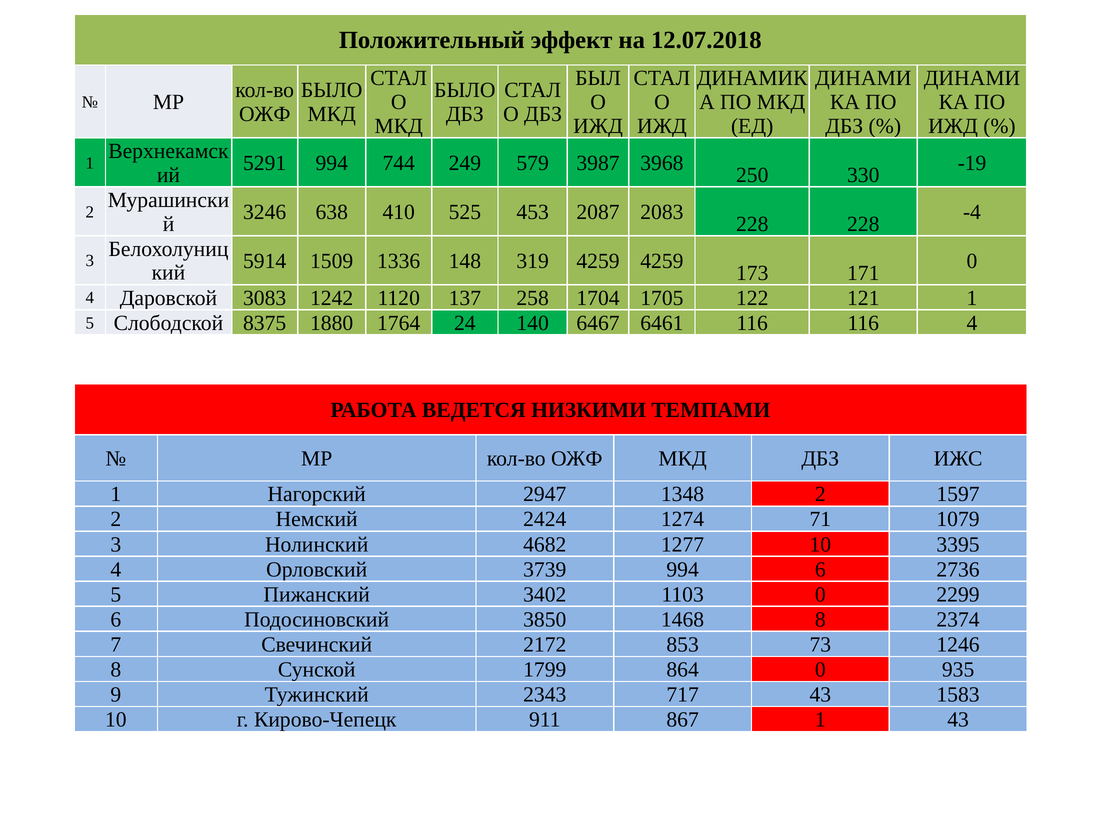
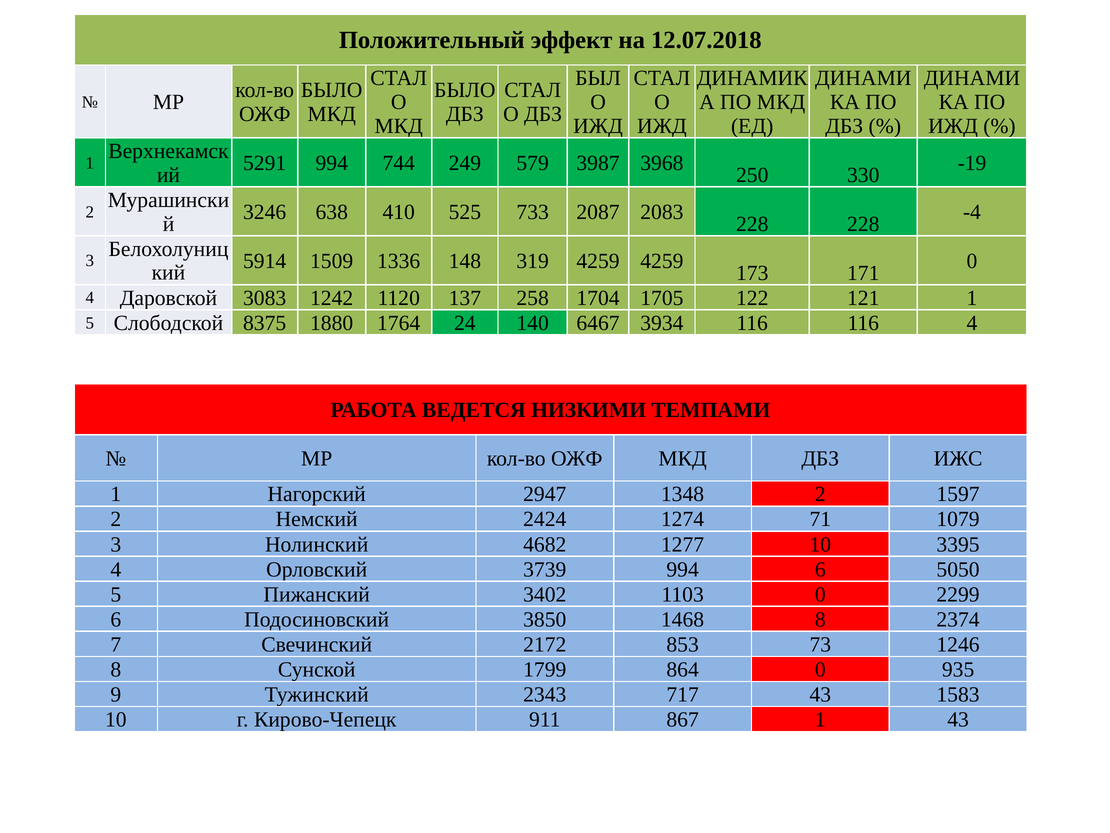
453: 453 -> 733
6461: 6461 -> 3934
2736: 2736 -> 5050
